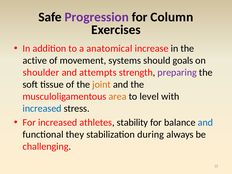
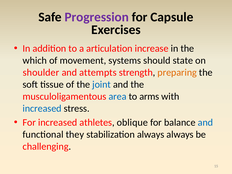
Column: Column -> Capsule
anatomical: anatomical -> articulation
active: active -> which
goals: goals -> state
preparing colour: purple -> orange
joint colour: orange -> blue
area colour: orange -> blue
level: level -> arms
stability: stability -> oblique
stabilization during: during -> always
